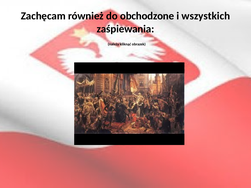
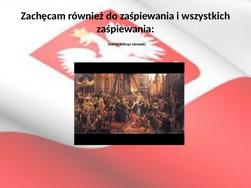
do obchodzone: obchodzone -> zaśpiewania
